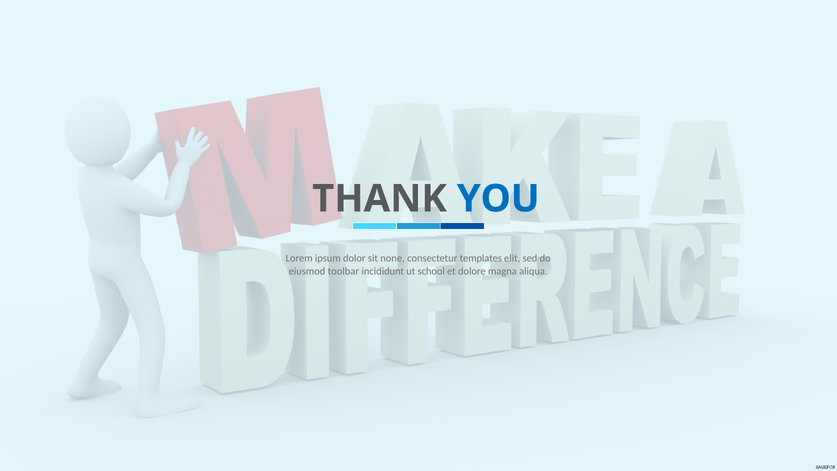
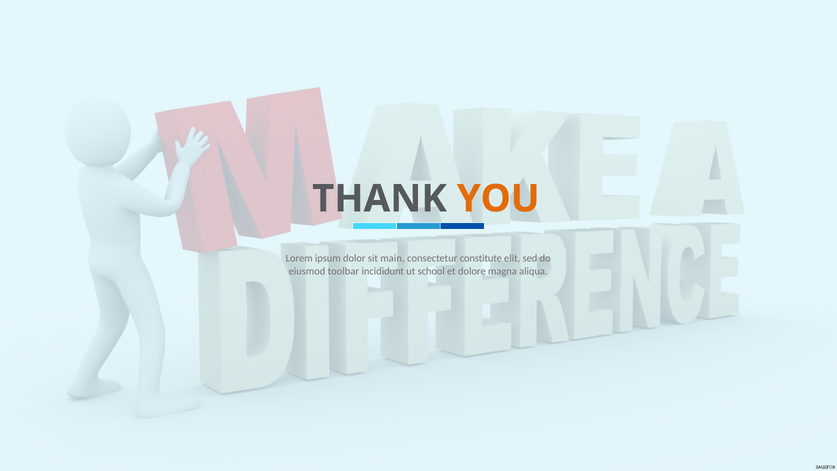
YOU colour: blue -> orange
none: none -> main
templates: templates -> constitute
